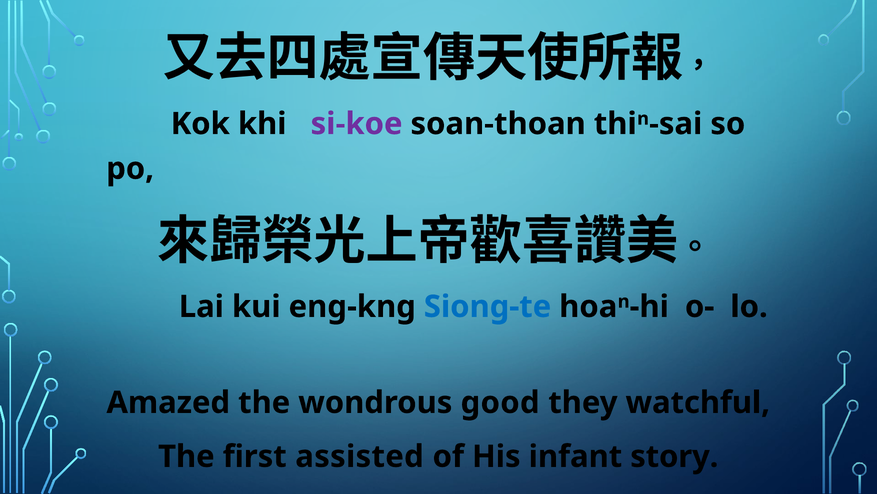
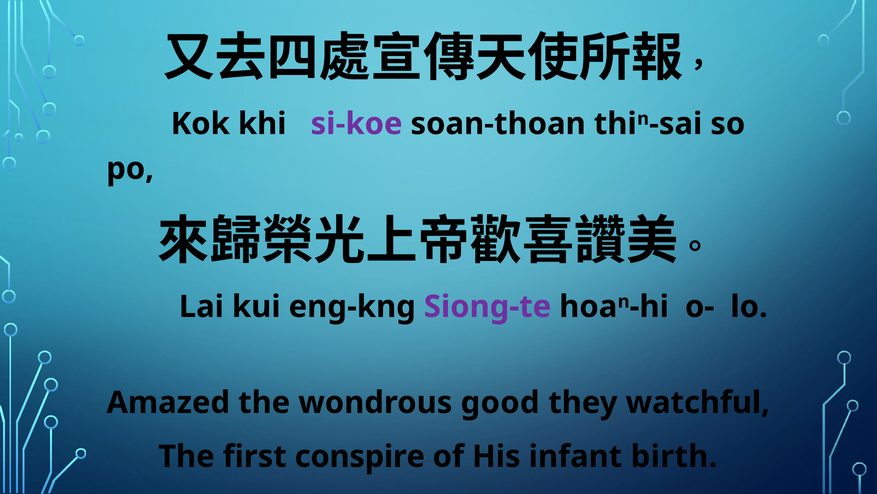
Siong-te colour: blue -> purple
assisted: assisted -> conspire
story: story -> birth
